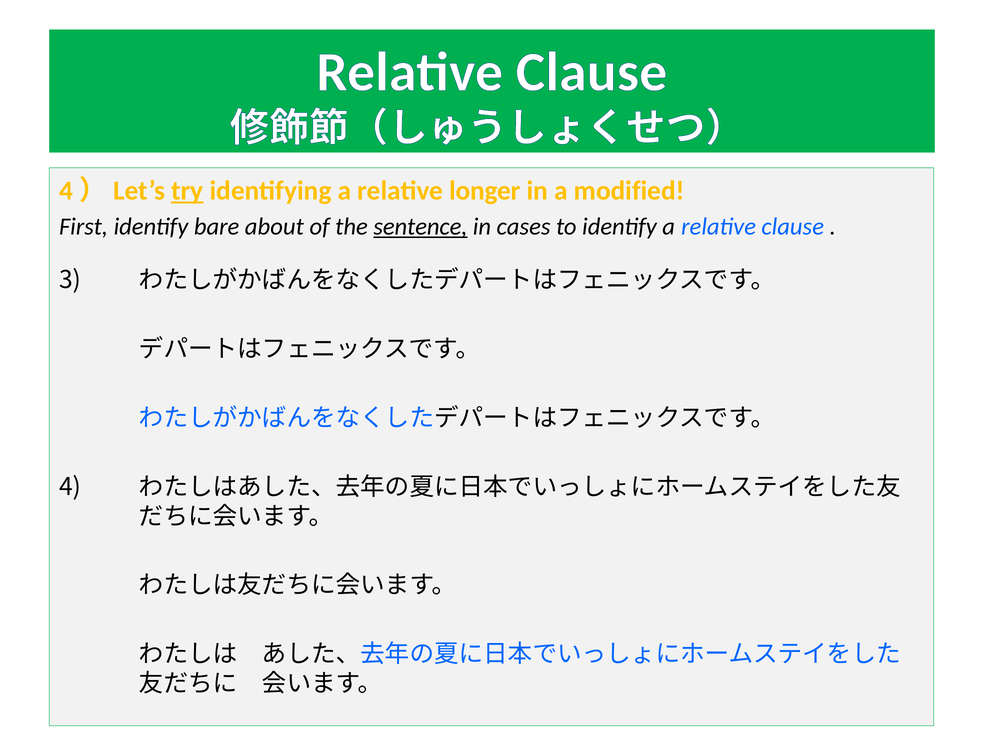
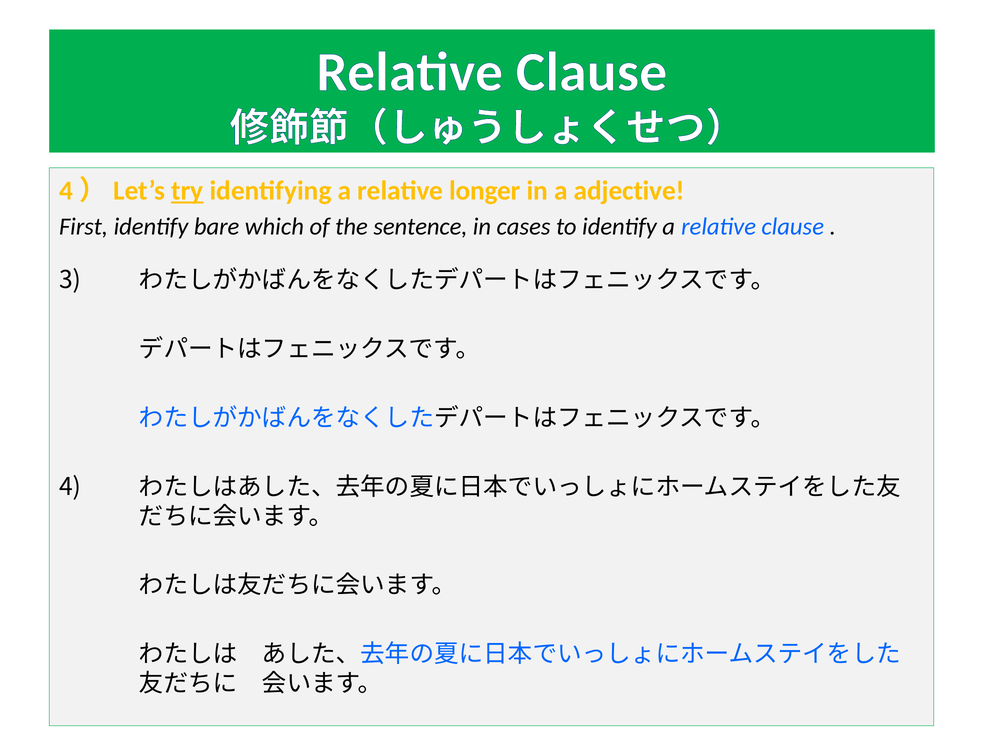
modified: modified -> adjective
about: about -> which
sentence underline: present -> none
